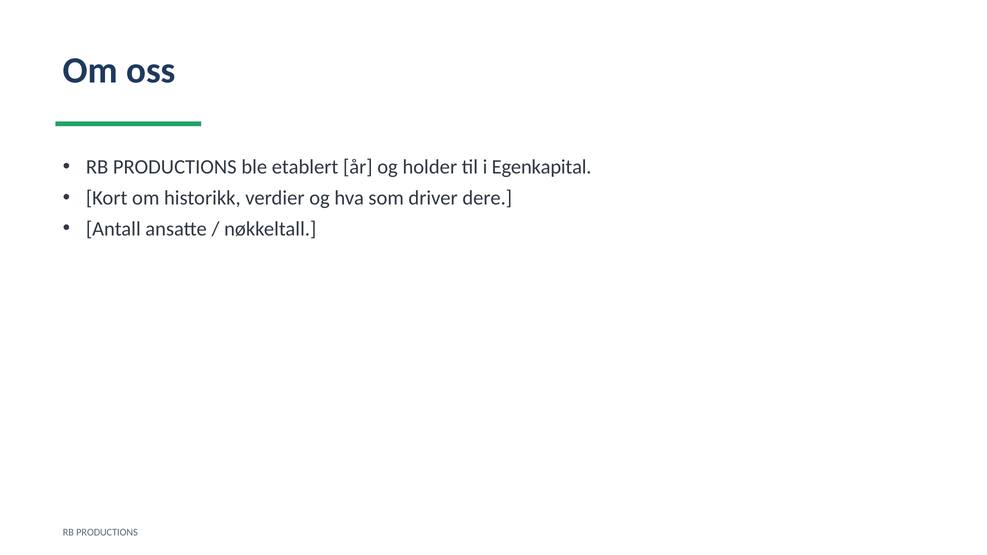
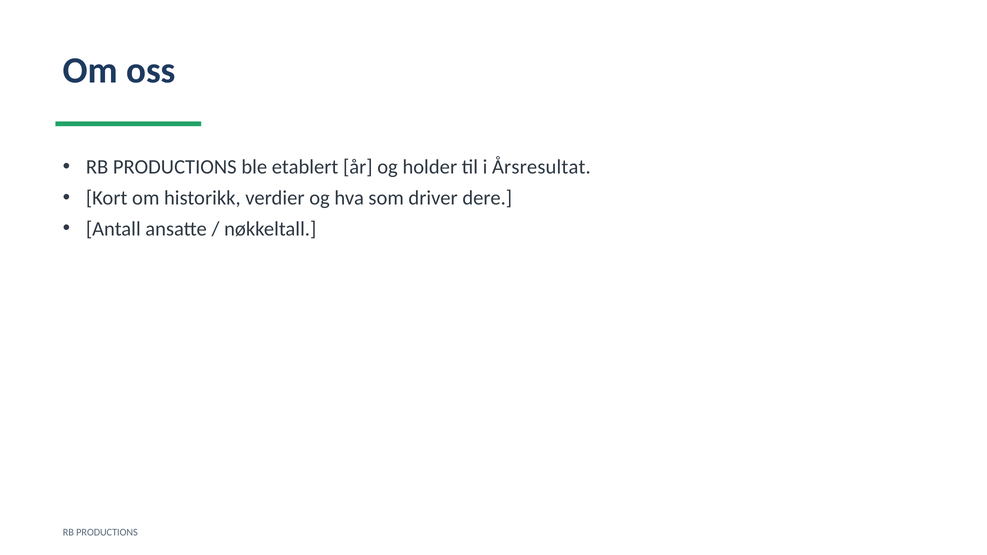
Egenkapital: Egenkapital -> Årsresultat
